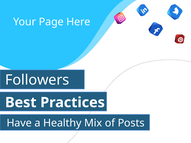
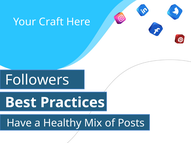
Page: Page -> Craft
